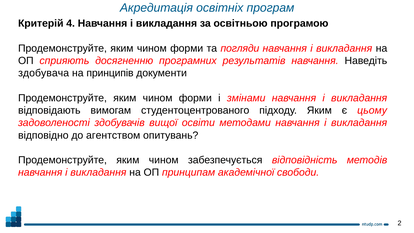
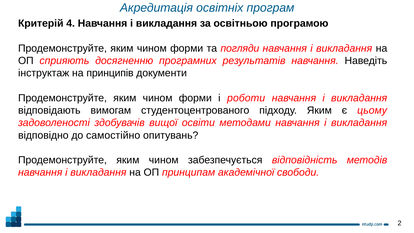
здобувача: здобувача -> інструктаж
змінами: змінами -> роботи
агентством: агентством -> самостійно
